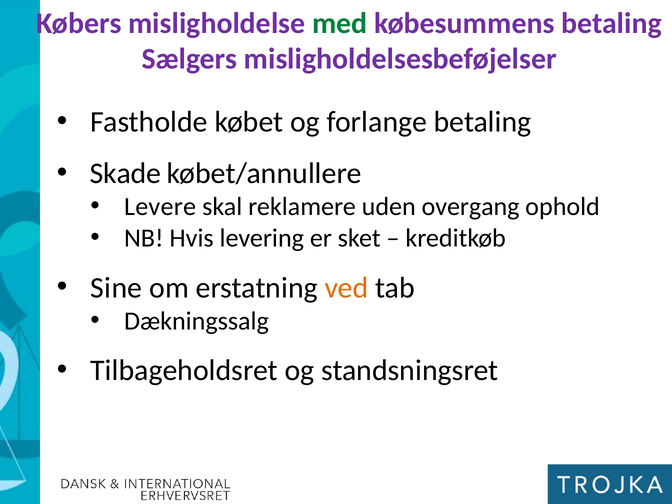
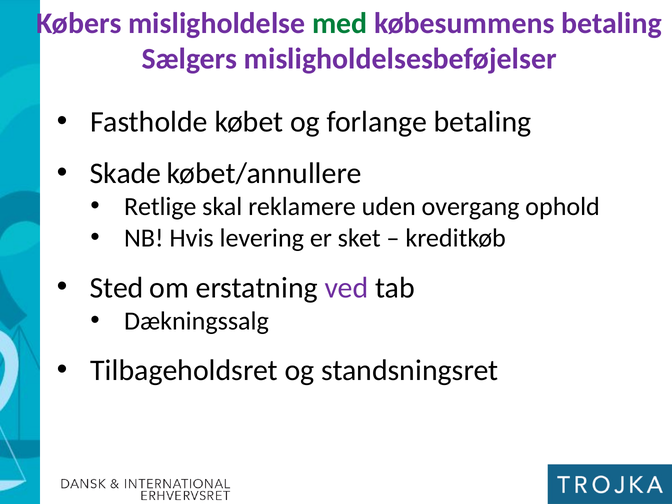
Levere: Levere -> Retlige
Sine: Sine -> Sted
ved colour: orange -> purple
